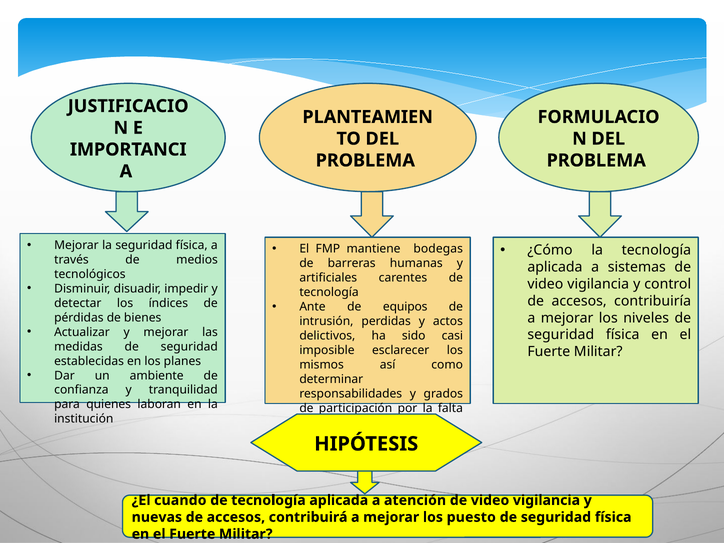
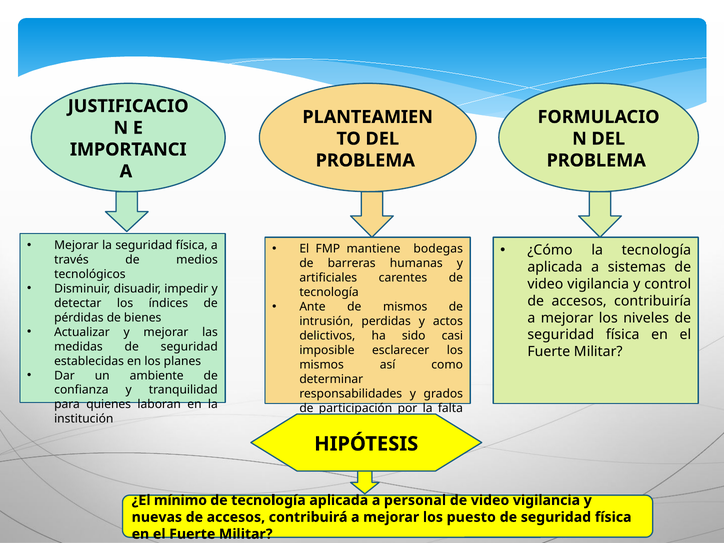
de equipos: equipos -> mismos
cuando: cuando -> mínimo
atención: atención -> personal
